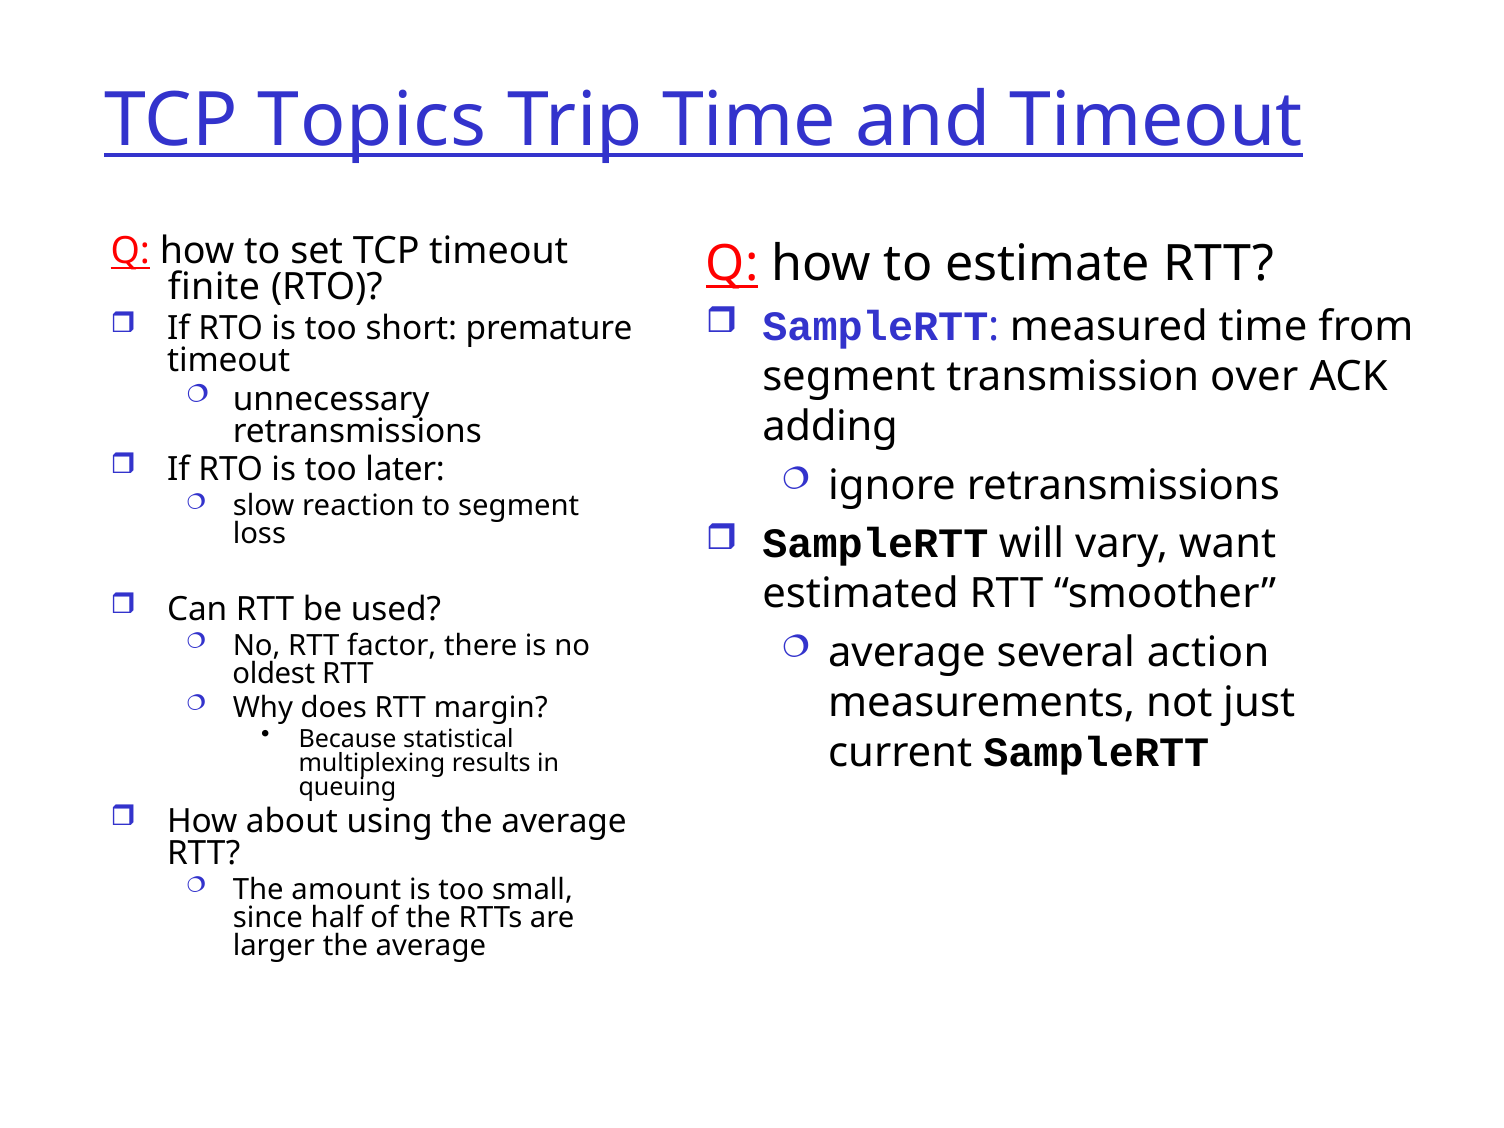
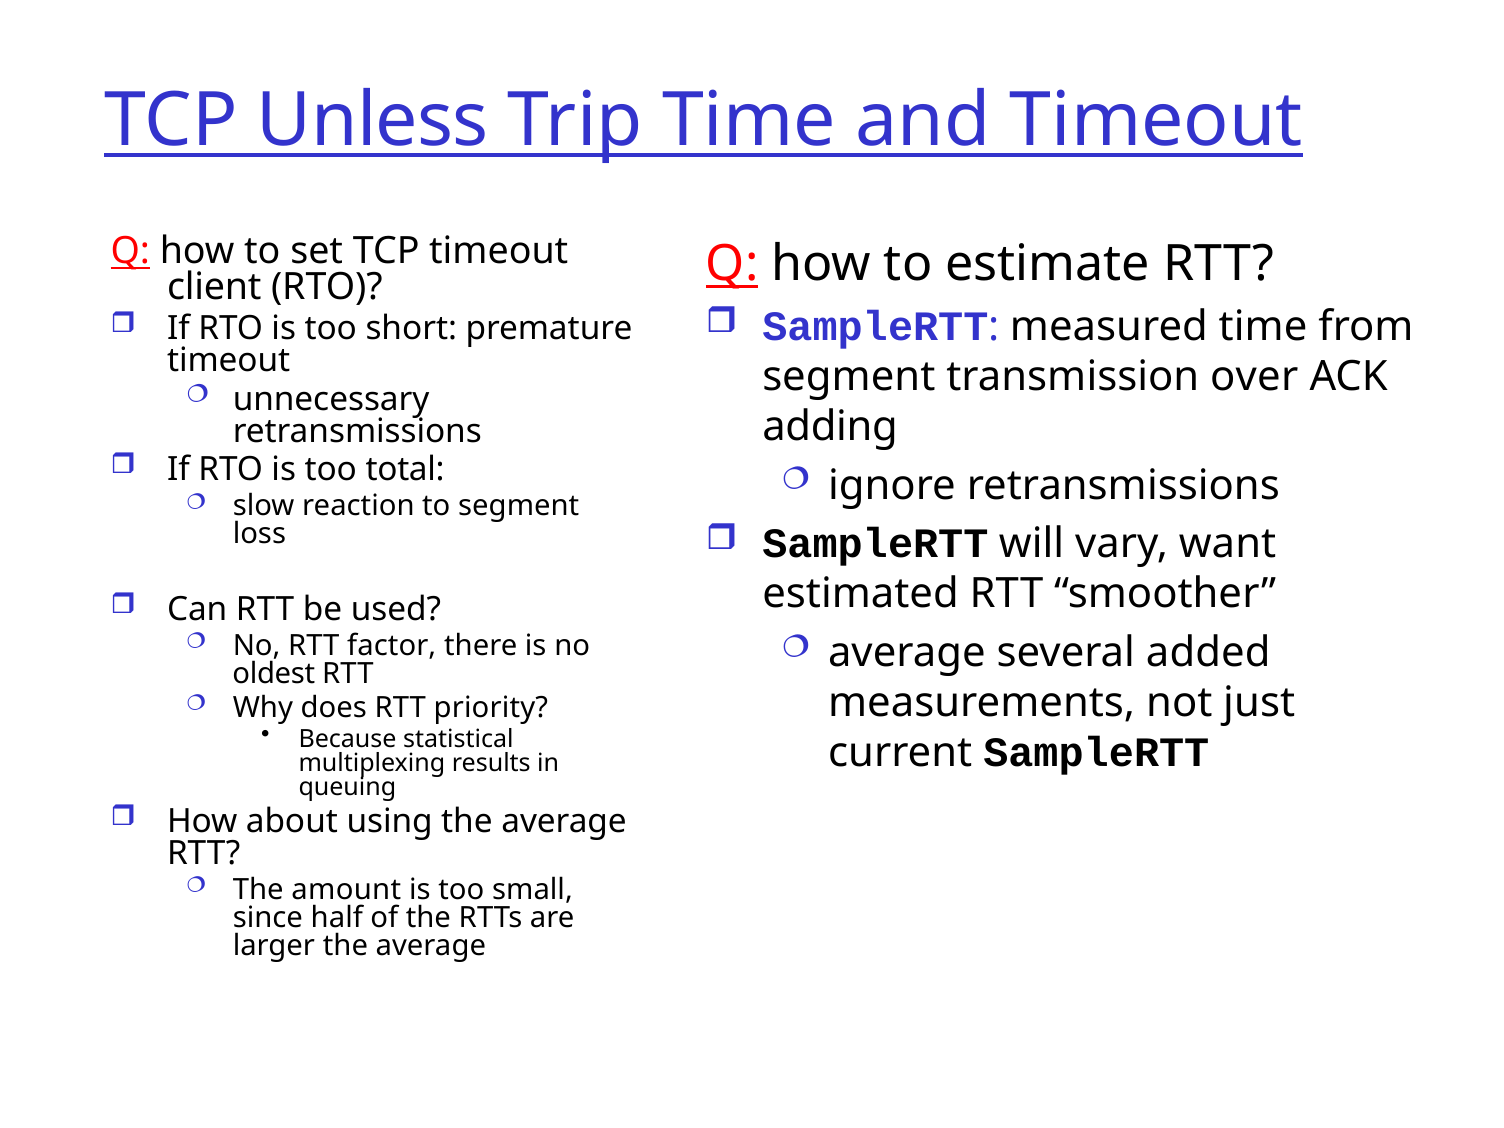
Topics: Topics -> Unless
finite: finite -> client
later: later -> total
action: action -> added
margin: margin -> priority
